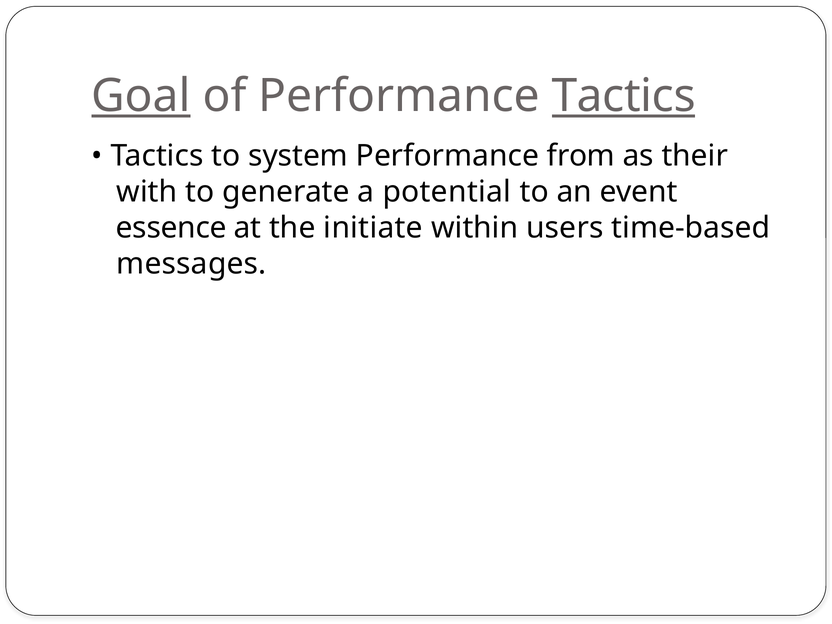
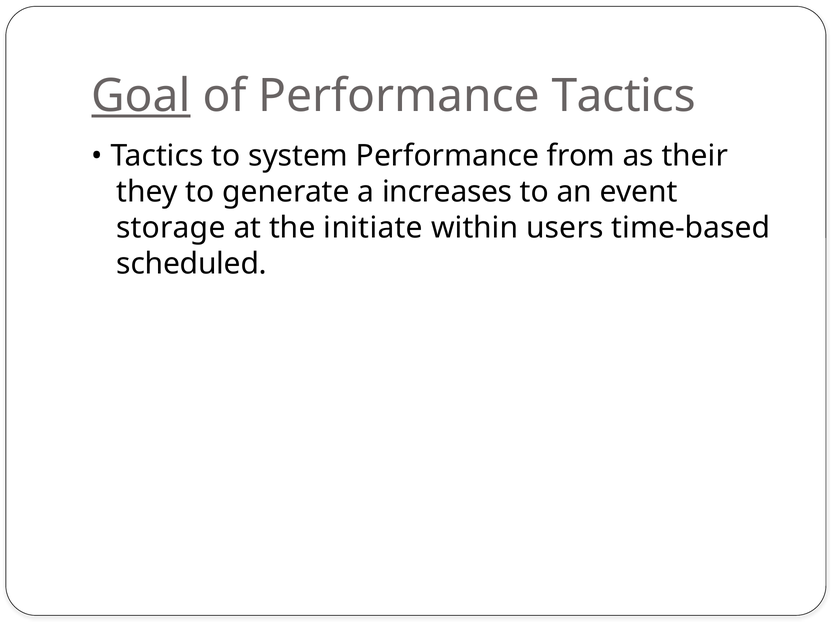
Tactics at (624, 96) underline: present -> none
with: with -> they
potential: potential -> increases
essence: essence -> storage
messages: messages -> scheduled
